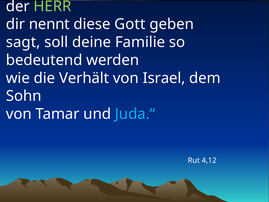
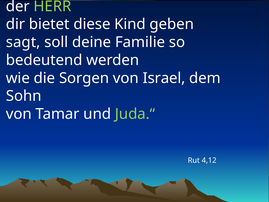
nennt: nennt -> bietet
Gott: Gott -> Kind
Verhält: Verhält -> Sorgen
Juda.“ colour: light blue -> light green
